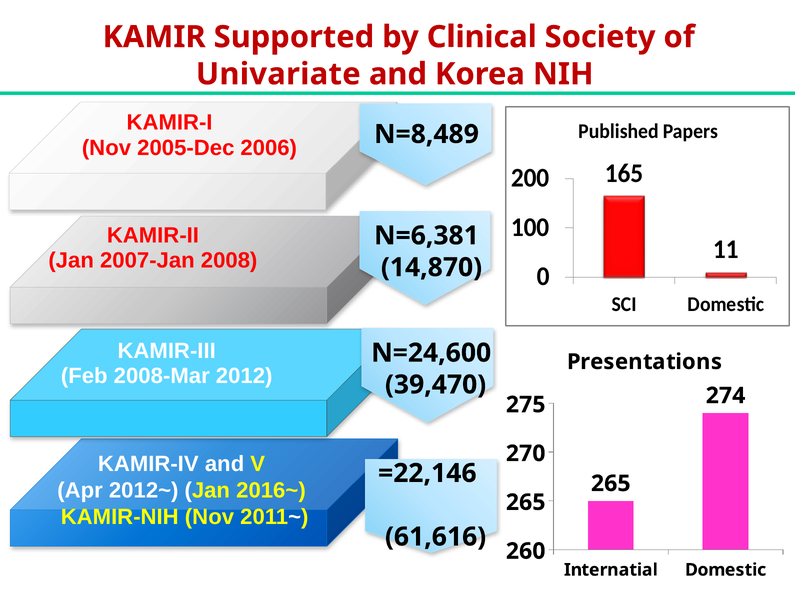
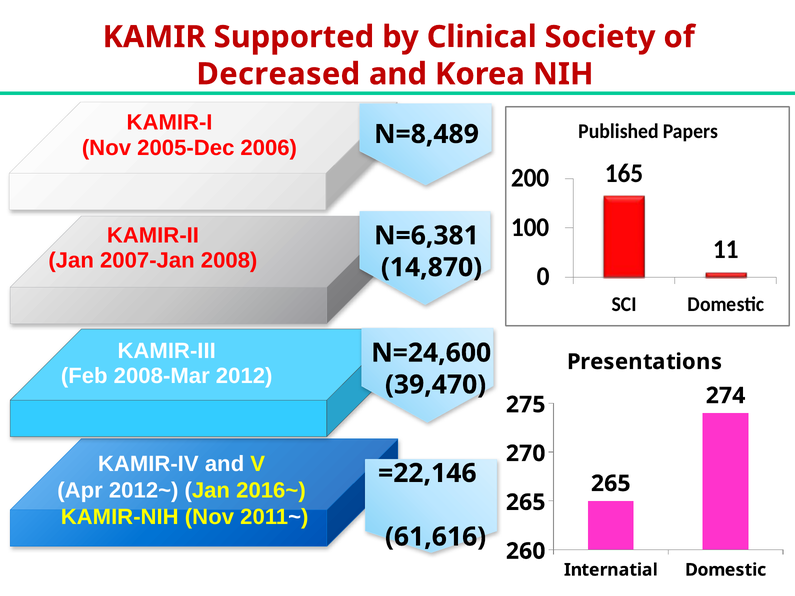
Univariate: Univariate -> Decreased
